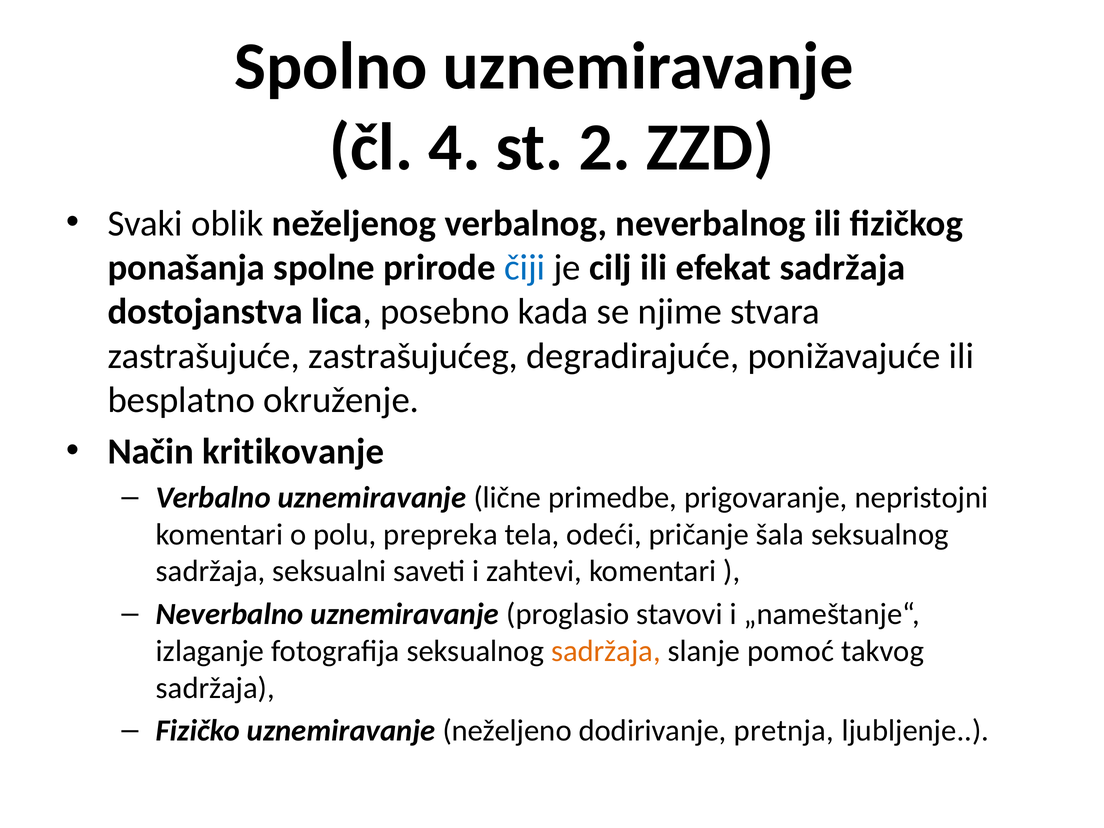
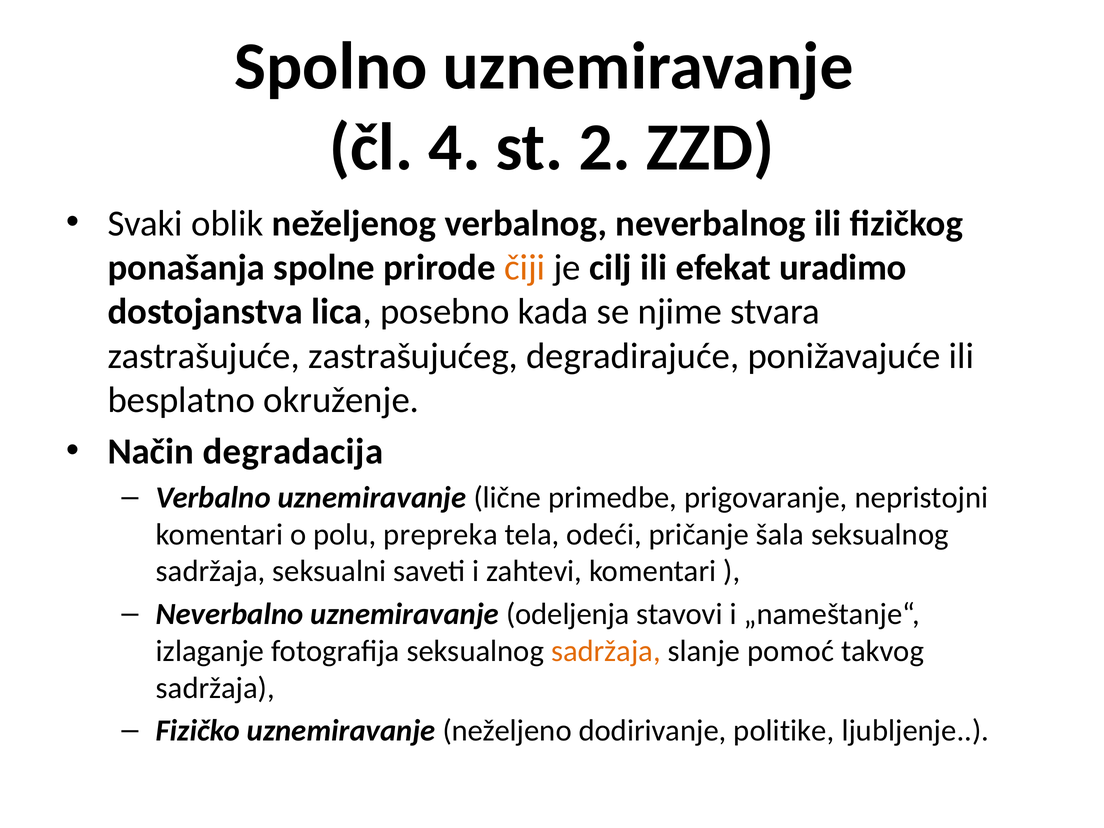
čiji colour: blue -> orange
efekat sadržaja: sadržaja -> uradimo
kritikovanje: kritikovanje -> degradacija
proglasio: proglasio -> odeljenja
pretnja: pretnja -> politike
